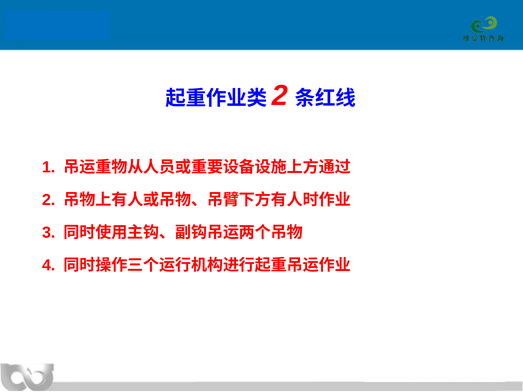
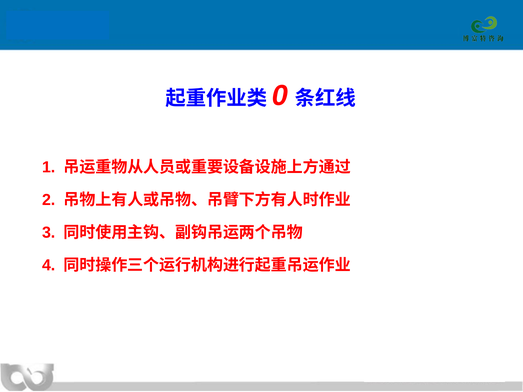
2 at (280, 96): 2 -> 0
